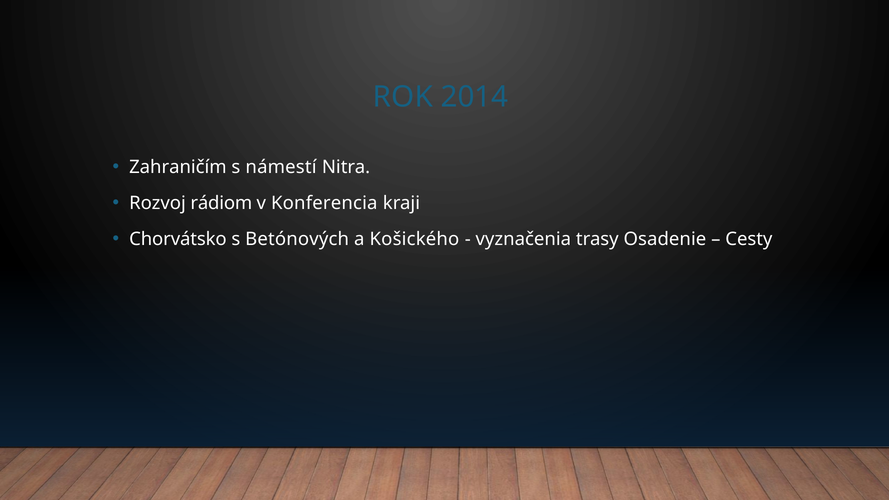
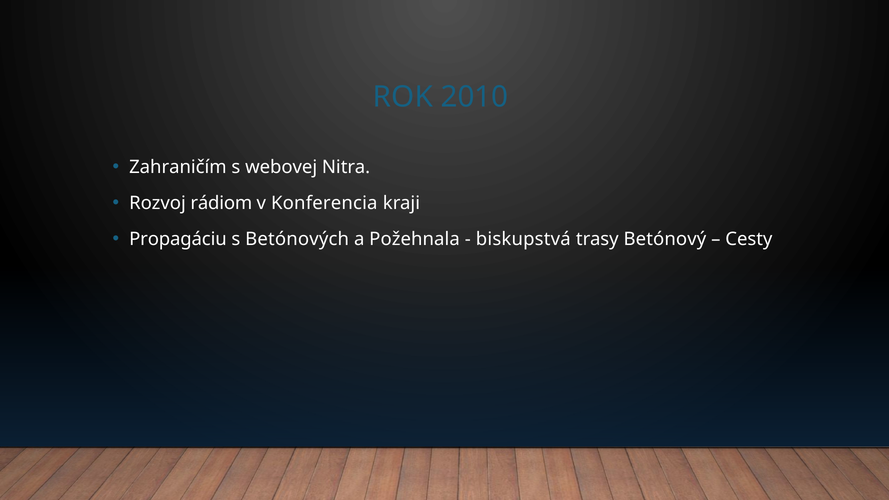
2014: 2014 -> 2010
námestí: námestí -> webovej
Chorvátsko: Chorvátsko -> Propagáciu
Košického: Košického -> Požehnala
vyznačenia: vyznačenia -> biskupstvá
Osadenie: Osadenie -> Betónový
